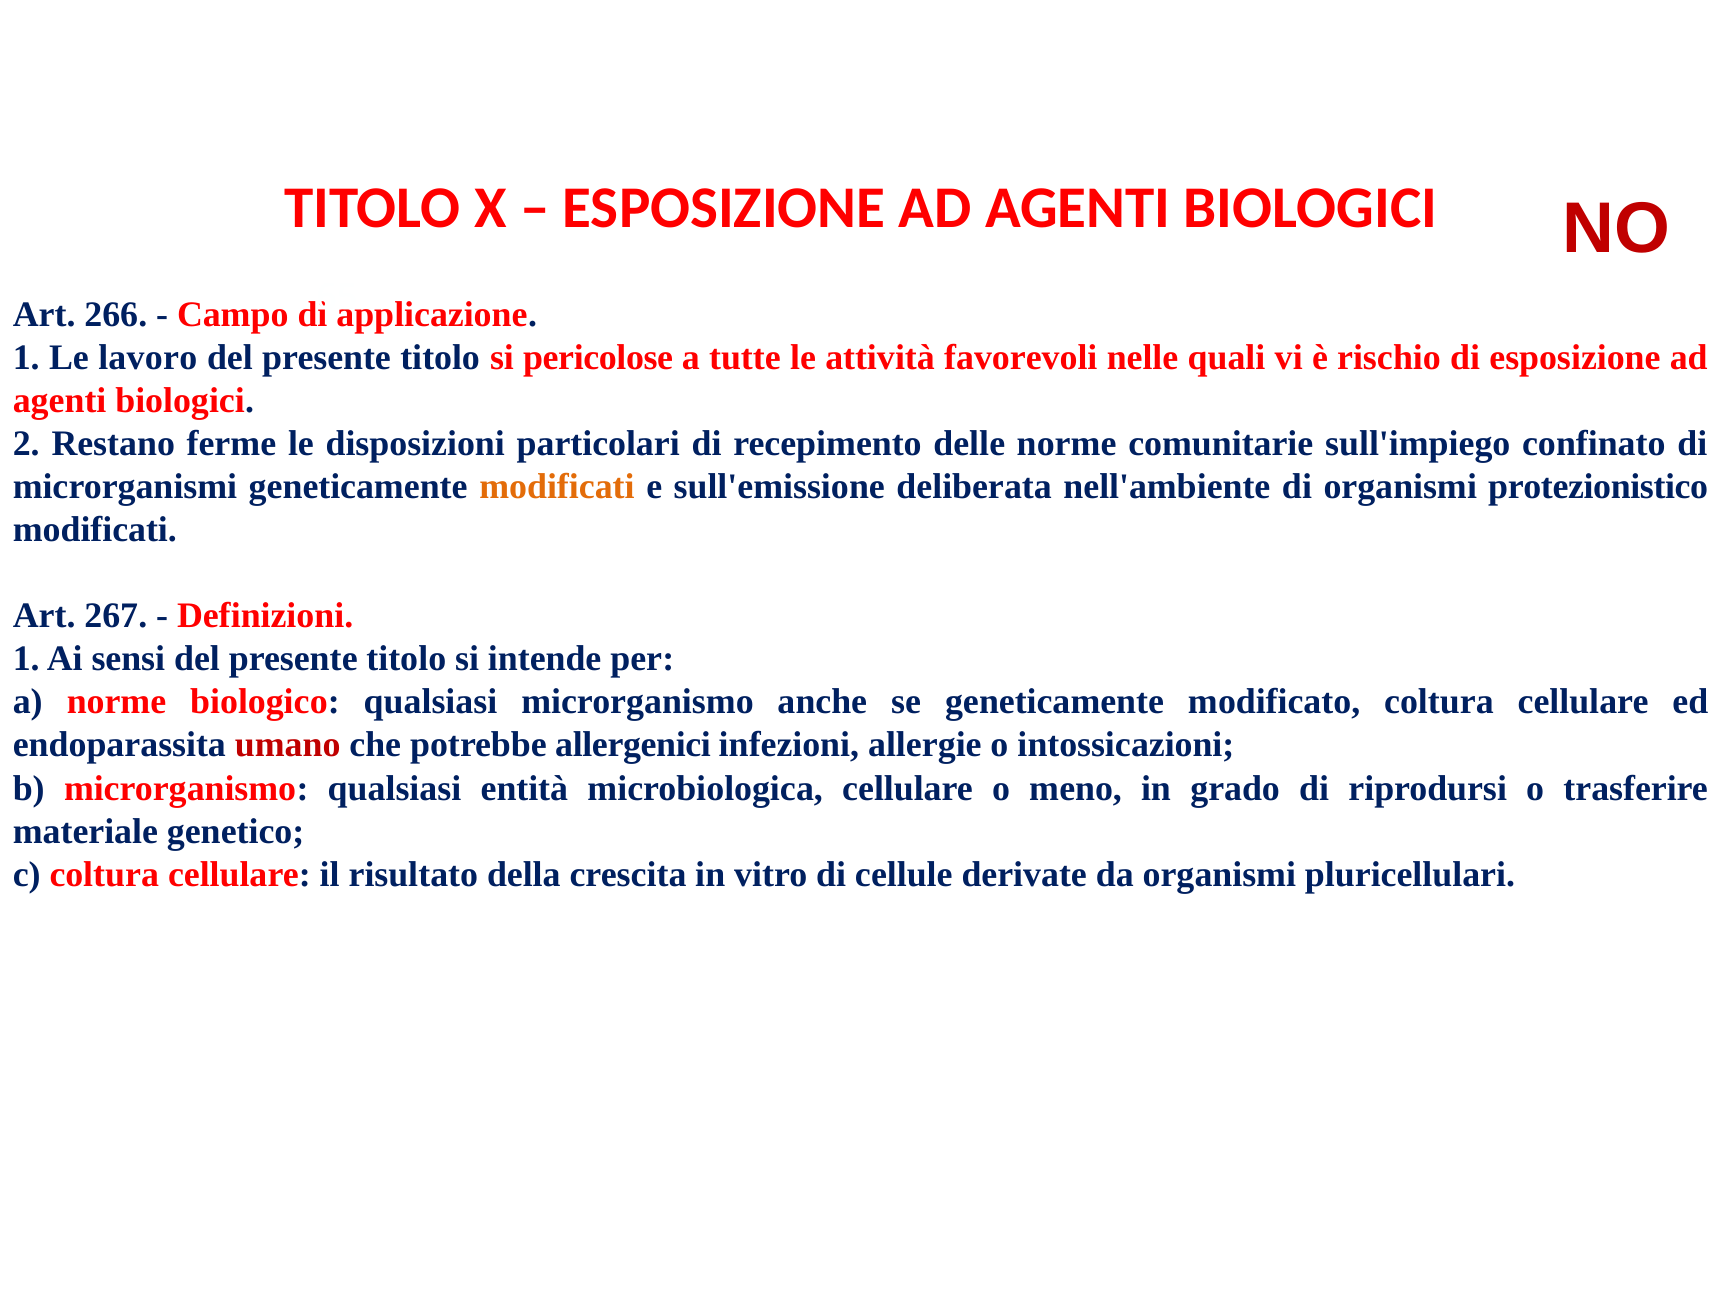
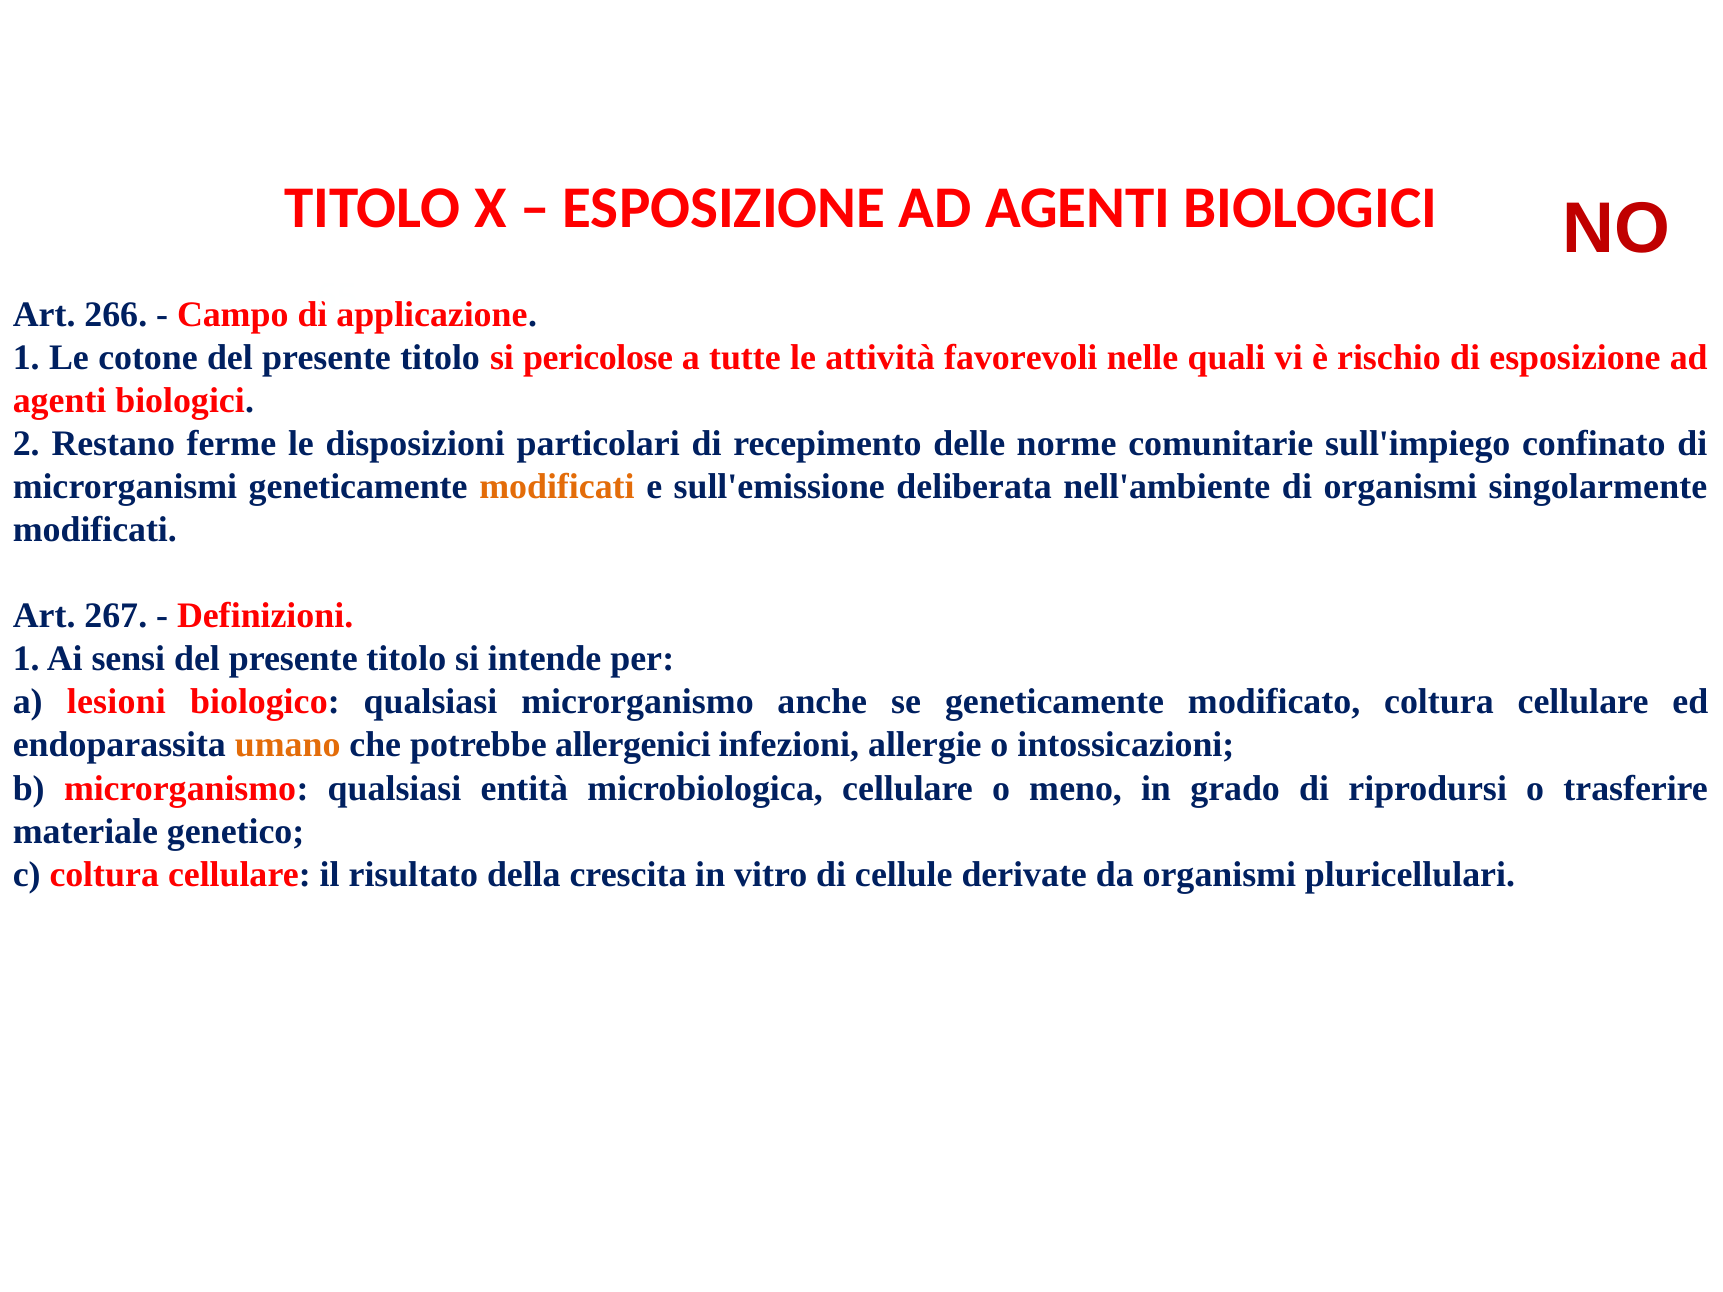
lavoro: lavoro -> cotone
protezionistico: protezionistico -> singolarmente
a norme: norme -> lesioni
umano colour: red -> orange
